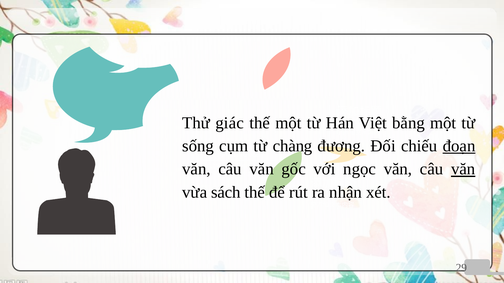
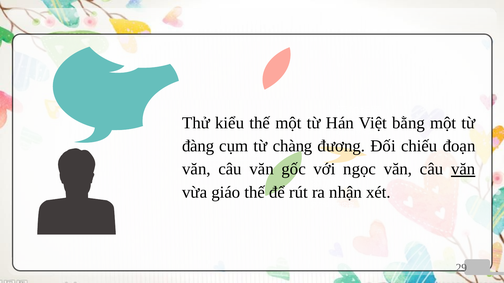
giác: giác -> kiểu
sống: sống -> đàng
đoạn underline: present -> none
sách: sách -> giáo
